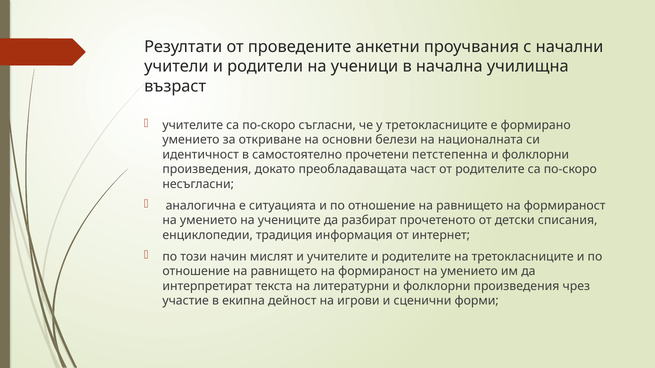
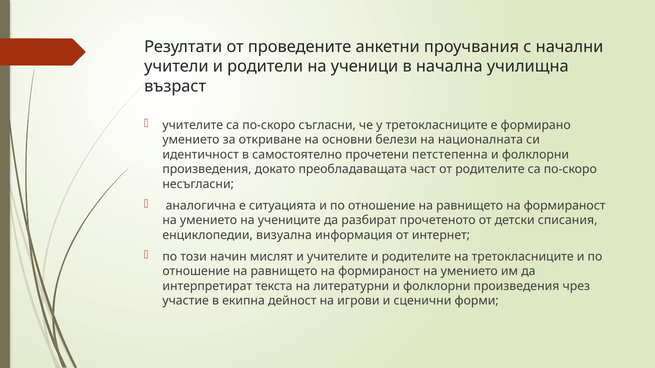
традиция: традиция -> визуална
